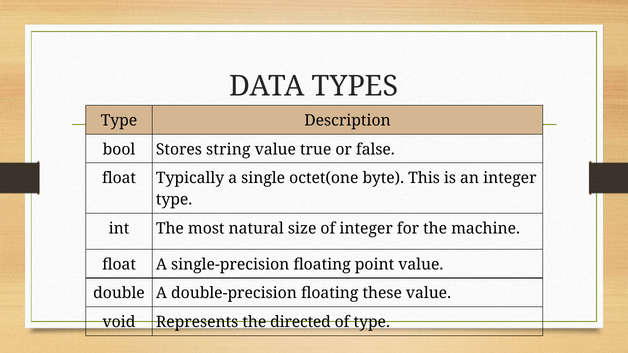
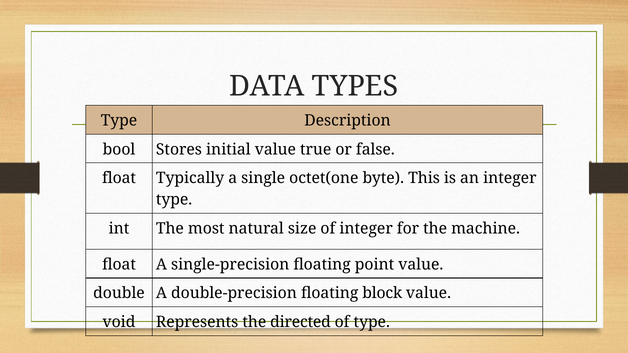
string: string -> initial
these: these -> block
